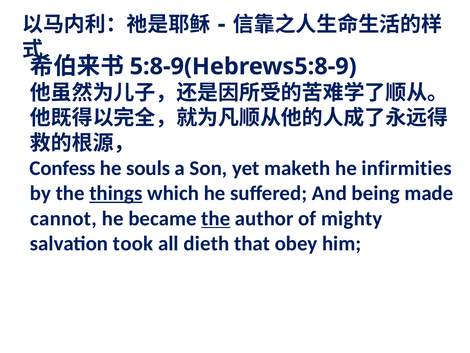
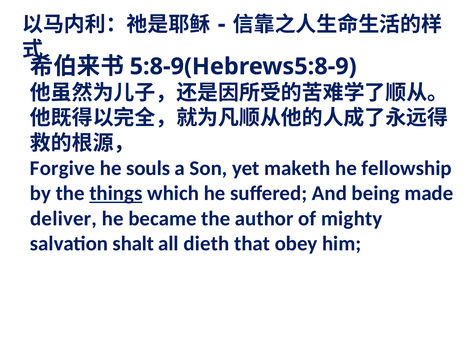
Confess: Confess -> Forgive
infirmities: infirmities -> fellowship
cannot: cannot -> deliver
the at (216, 218) underline: present -> none
took: took -> shalt
